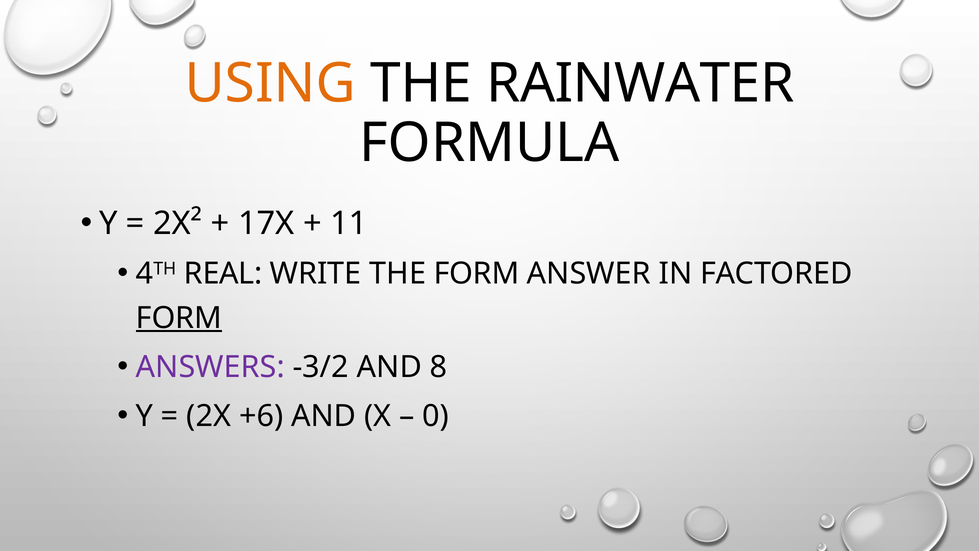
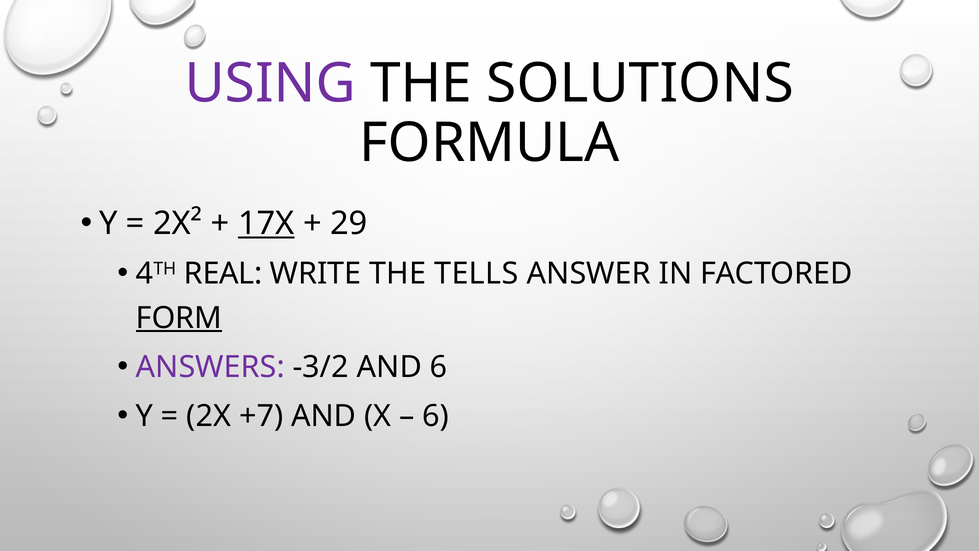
USING colour: orange -> purple
RAINWATER: RAINWATER -> SOLUTIONS
17X underline: none -> present
11: 11 -> 29
THE FORM: FORM -> TELLS
AND 8: 8 -> 6
+6: +6 -> +7
0 at (436, 416): 0 -> 6
